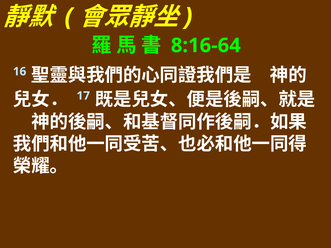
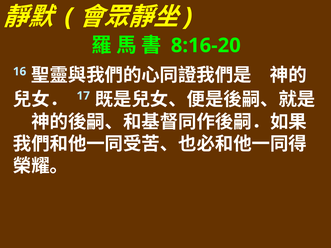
8:16-64: 8:16-64 -> 8:16-20
